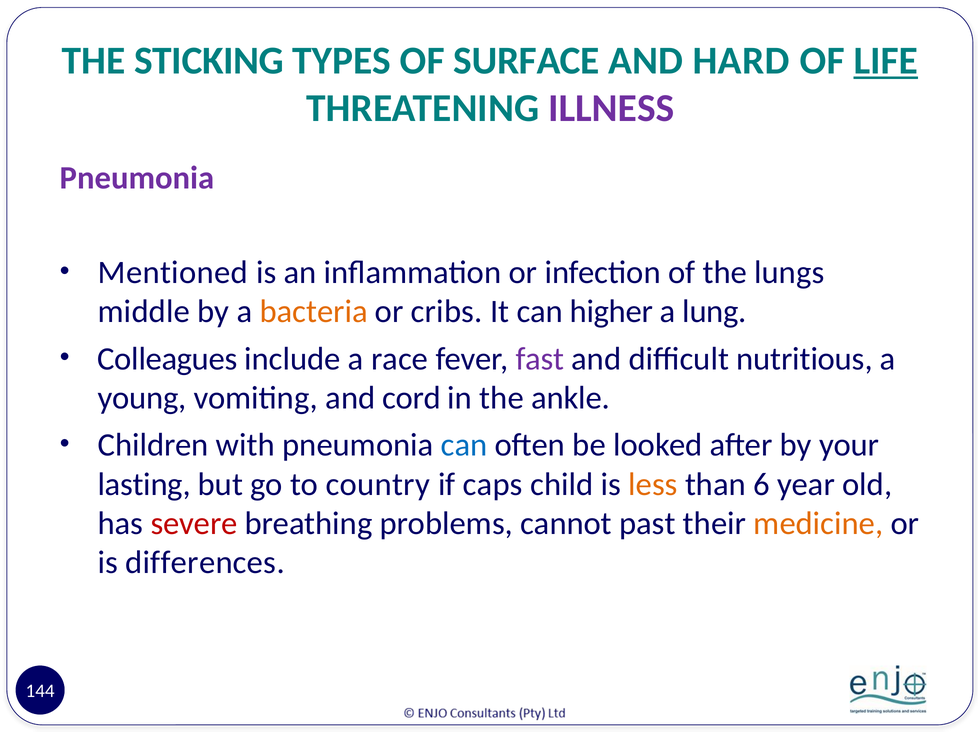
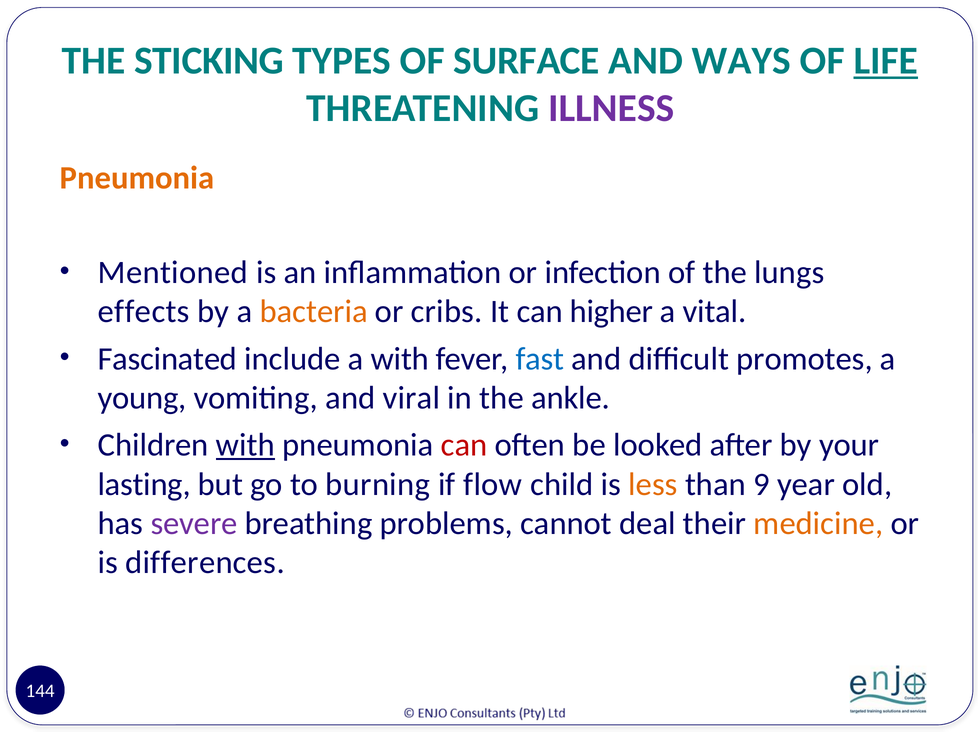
HARD: HARD -> WAYS
Pneumonia at (137, 178) colour: purple -> orange
middle: middle -> effects
lung: lung -> vital
Colleagues: Colleagues -> Fascinated
a race: race -> with
fast colour: purple -> blue
nutritious: nutritious -> promotes
cord: cord -> viral
with at (245, 445) underline: none -> present
can at (464, 445) colour: blue -> red
country: country -> burning
caps: caps -> flow
6: 6 -> 9
severe colour: red -> purple
past: past -> deal
